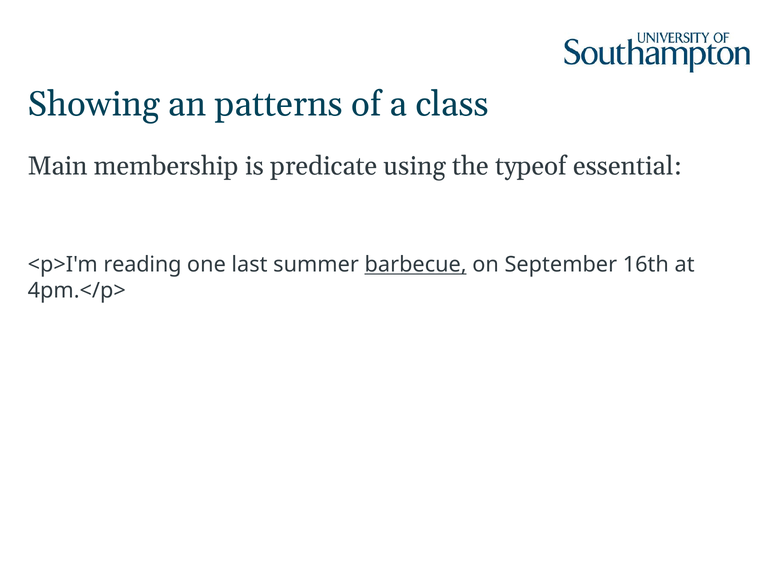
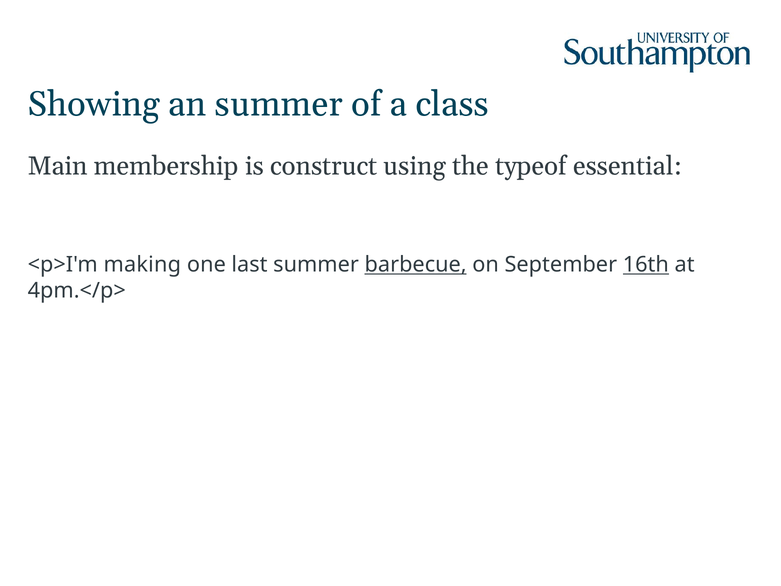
an patterns: patterns -> summer
predicate: predicate -> construct
reading: reading -> making
16th underline: none -> present
